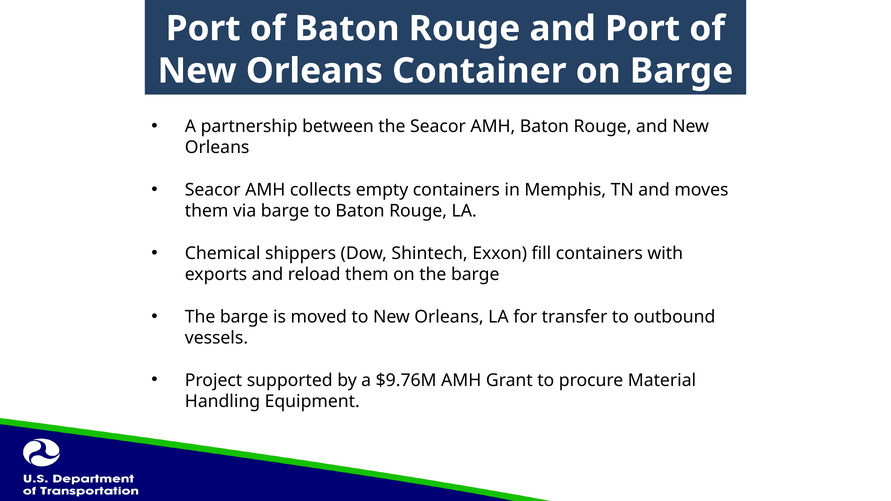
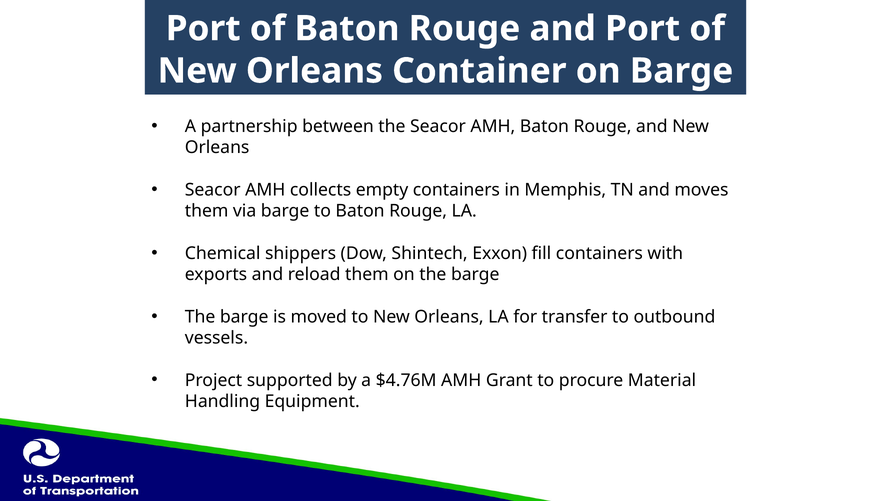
$9.76M: $9.76M -> $4.76M
